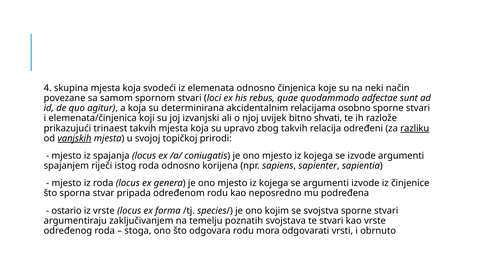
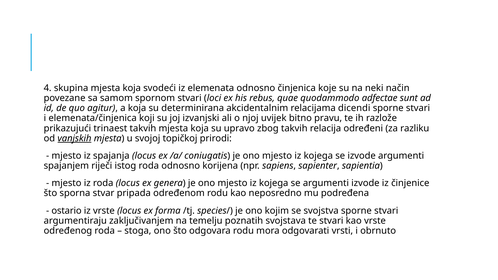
osobno: osobno -> dicendi
shvati: shvati -> pravu
razliku underline: present -> none
